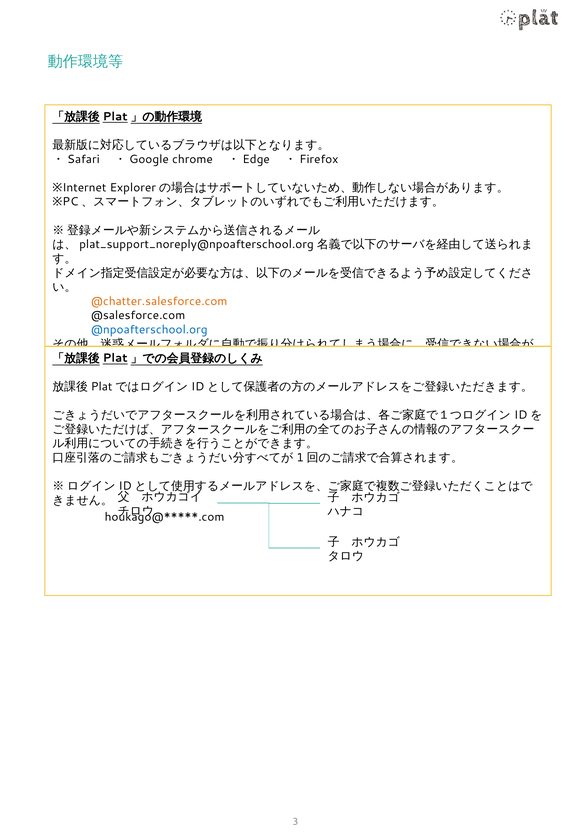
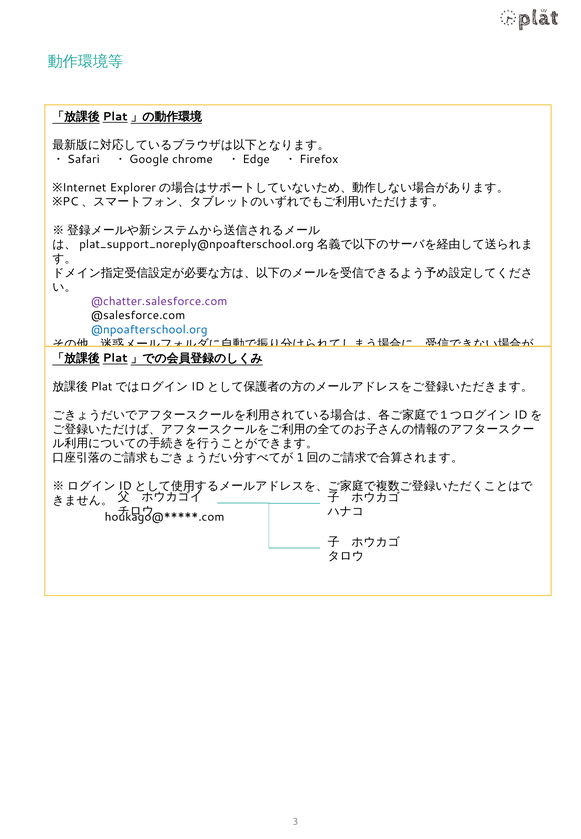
@chatter.salesforce.com colour: orange -> purple
